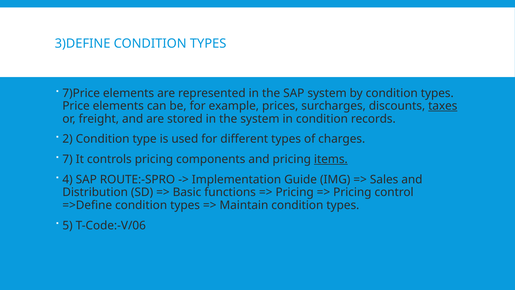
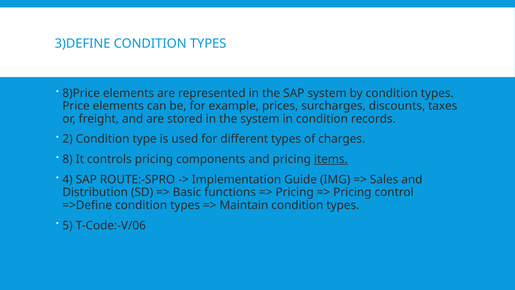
7)Price: 7)Price -> 8)Price
taxes underline: present -> none
7: 7 -> 8
